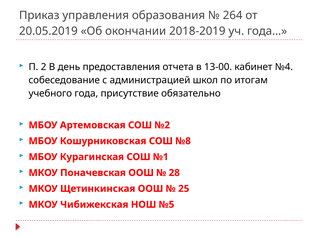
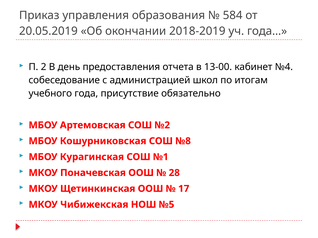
264: 264 -> 584
25: 25 -> 17
